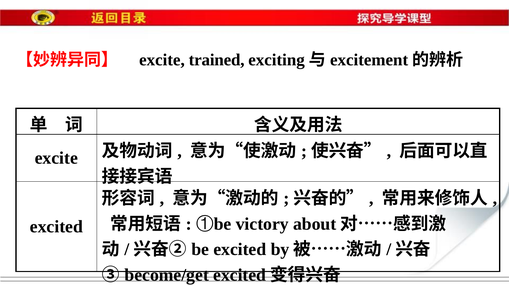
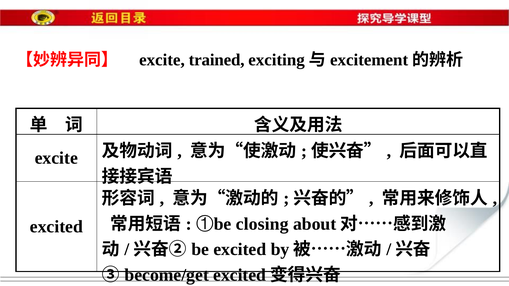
victory: victory -> closing
